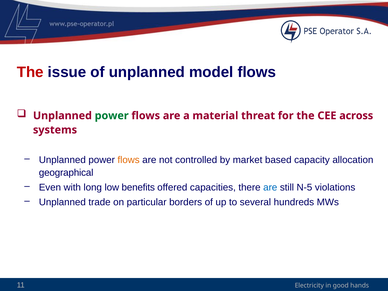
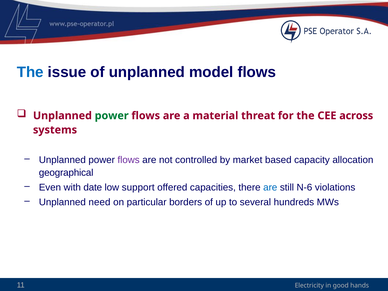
The at (30, 72) colour: red -> blue
flows at (129, 160) colour: orange -> purple
long: long -> date
benefits: benefits -> support
N-5: N-5 -> N-6
trade: trade -> need
